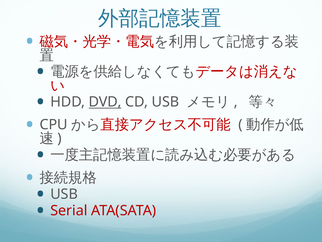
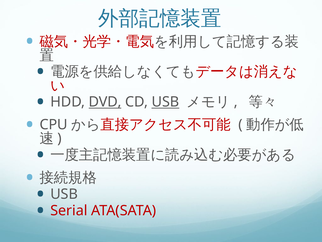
USB at (165, 102) underline: none -> present
